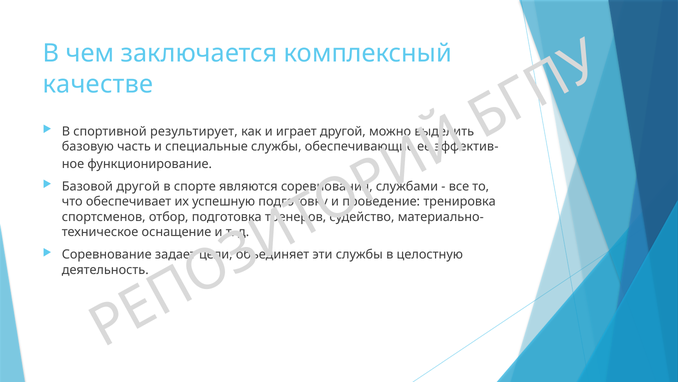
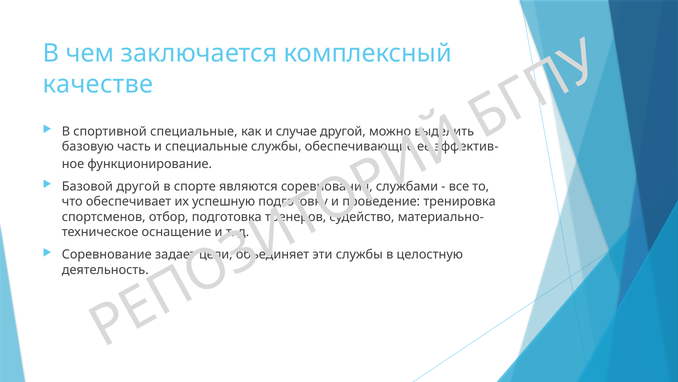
спортивной результирует: результирует -> специальные
играет: играет -> случае
